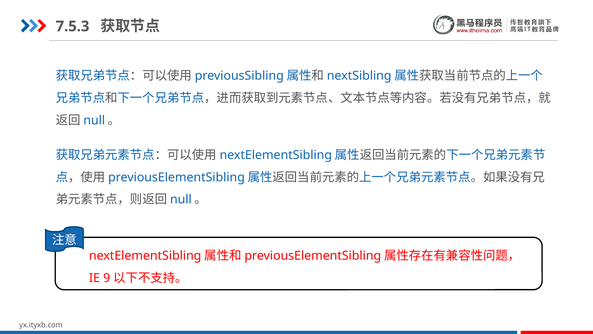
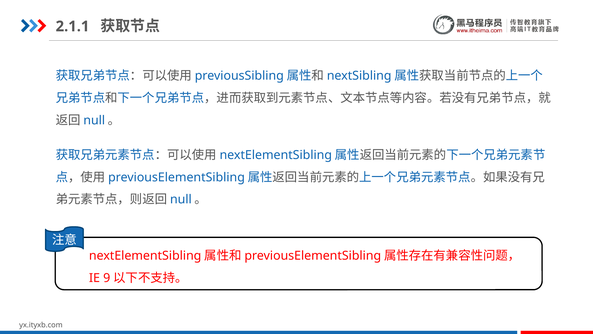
7.5.3: 7.5.3 -> 2.1.1
